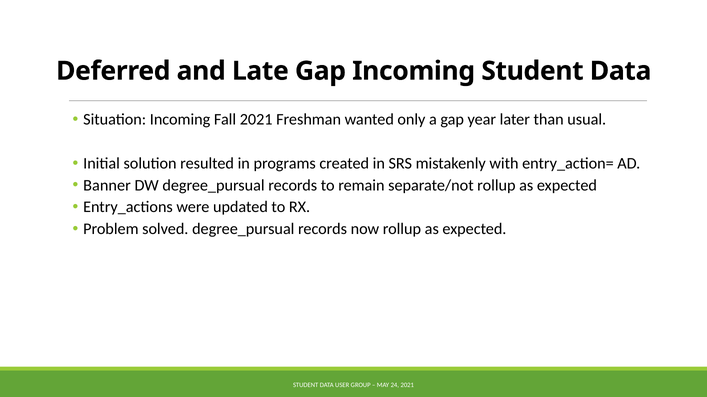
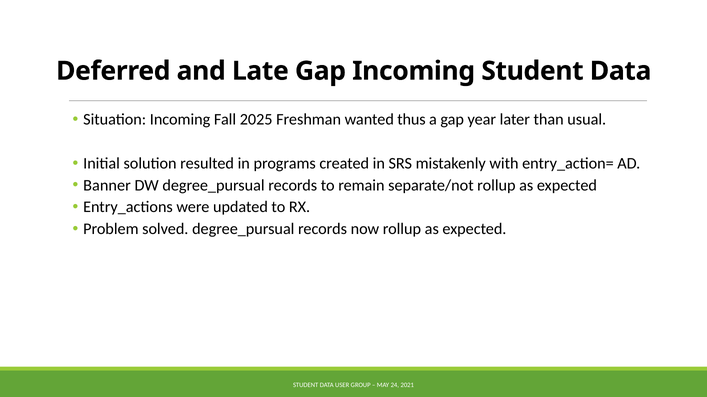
Fall 2021: 2021 -> 2025
only: only -> thus
